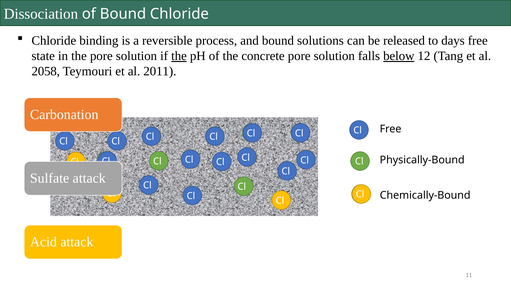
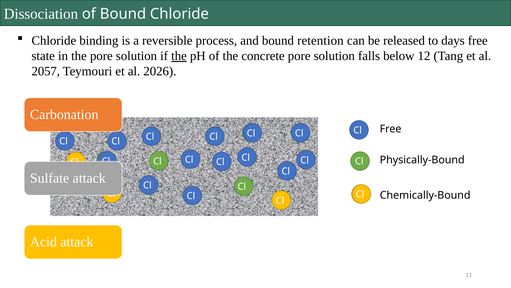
solutions: solutions -> retention
below underline: present -> none
2058: 2058 -> 2057
2011: 2011 -> 2026
